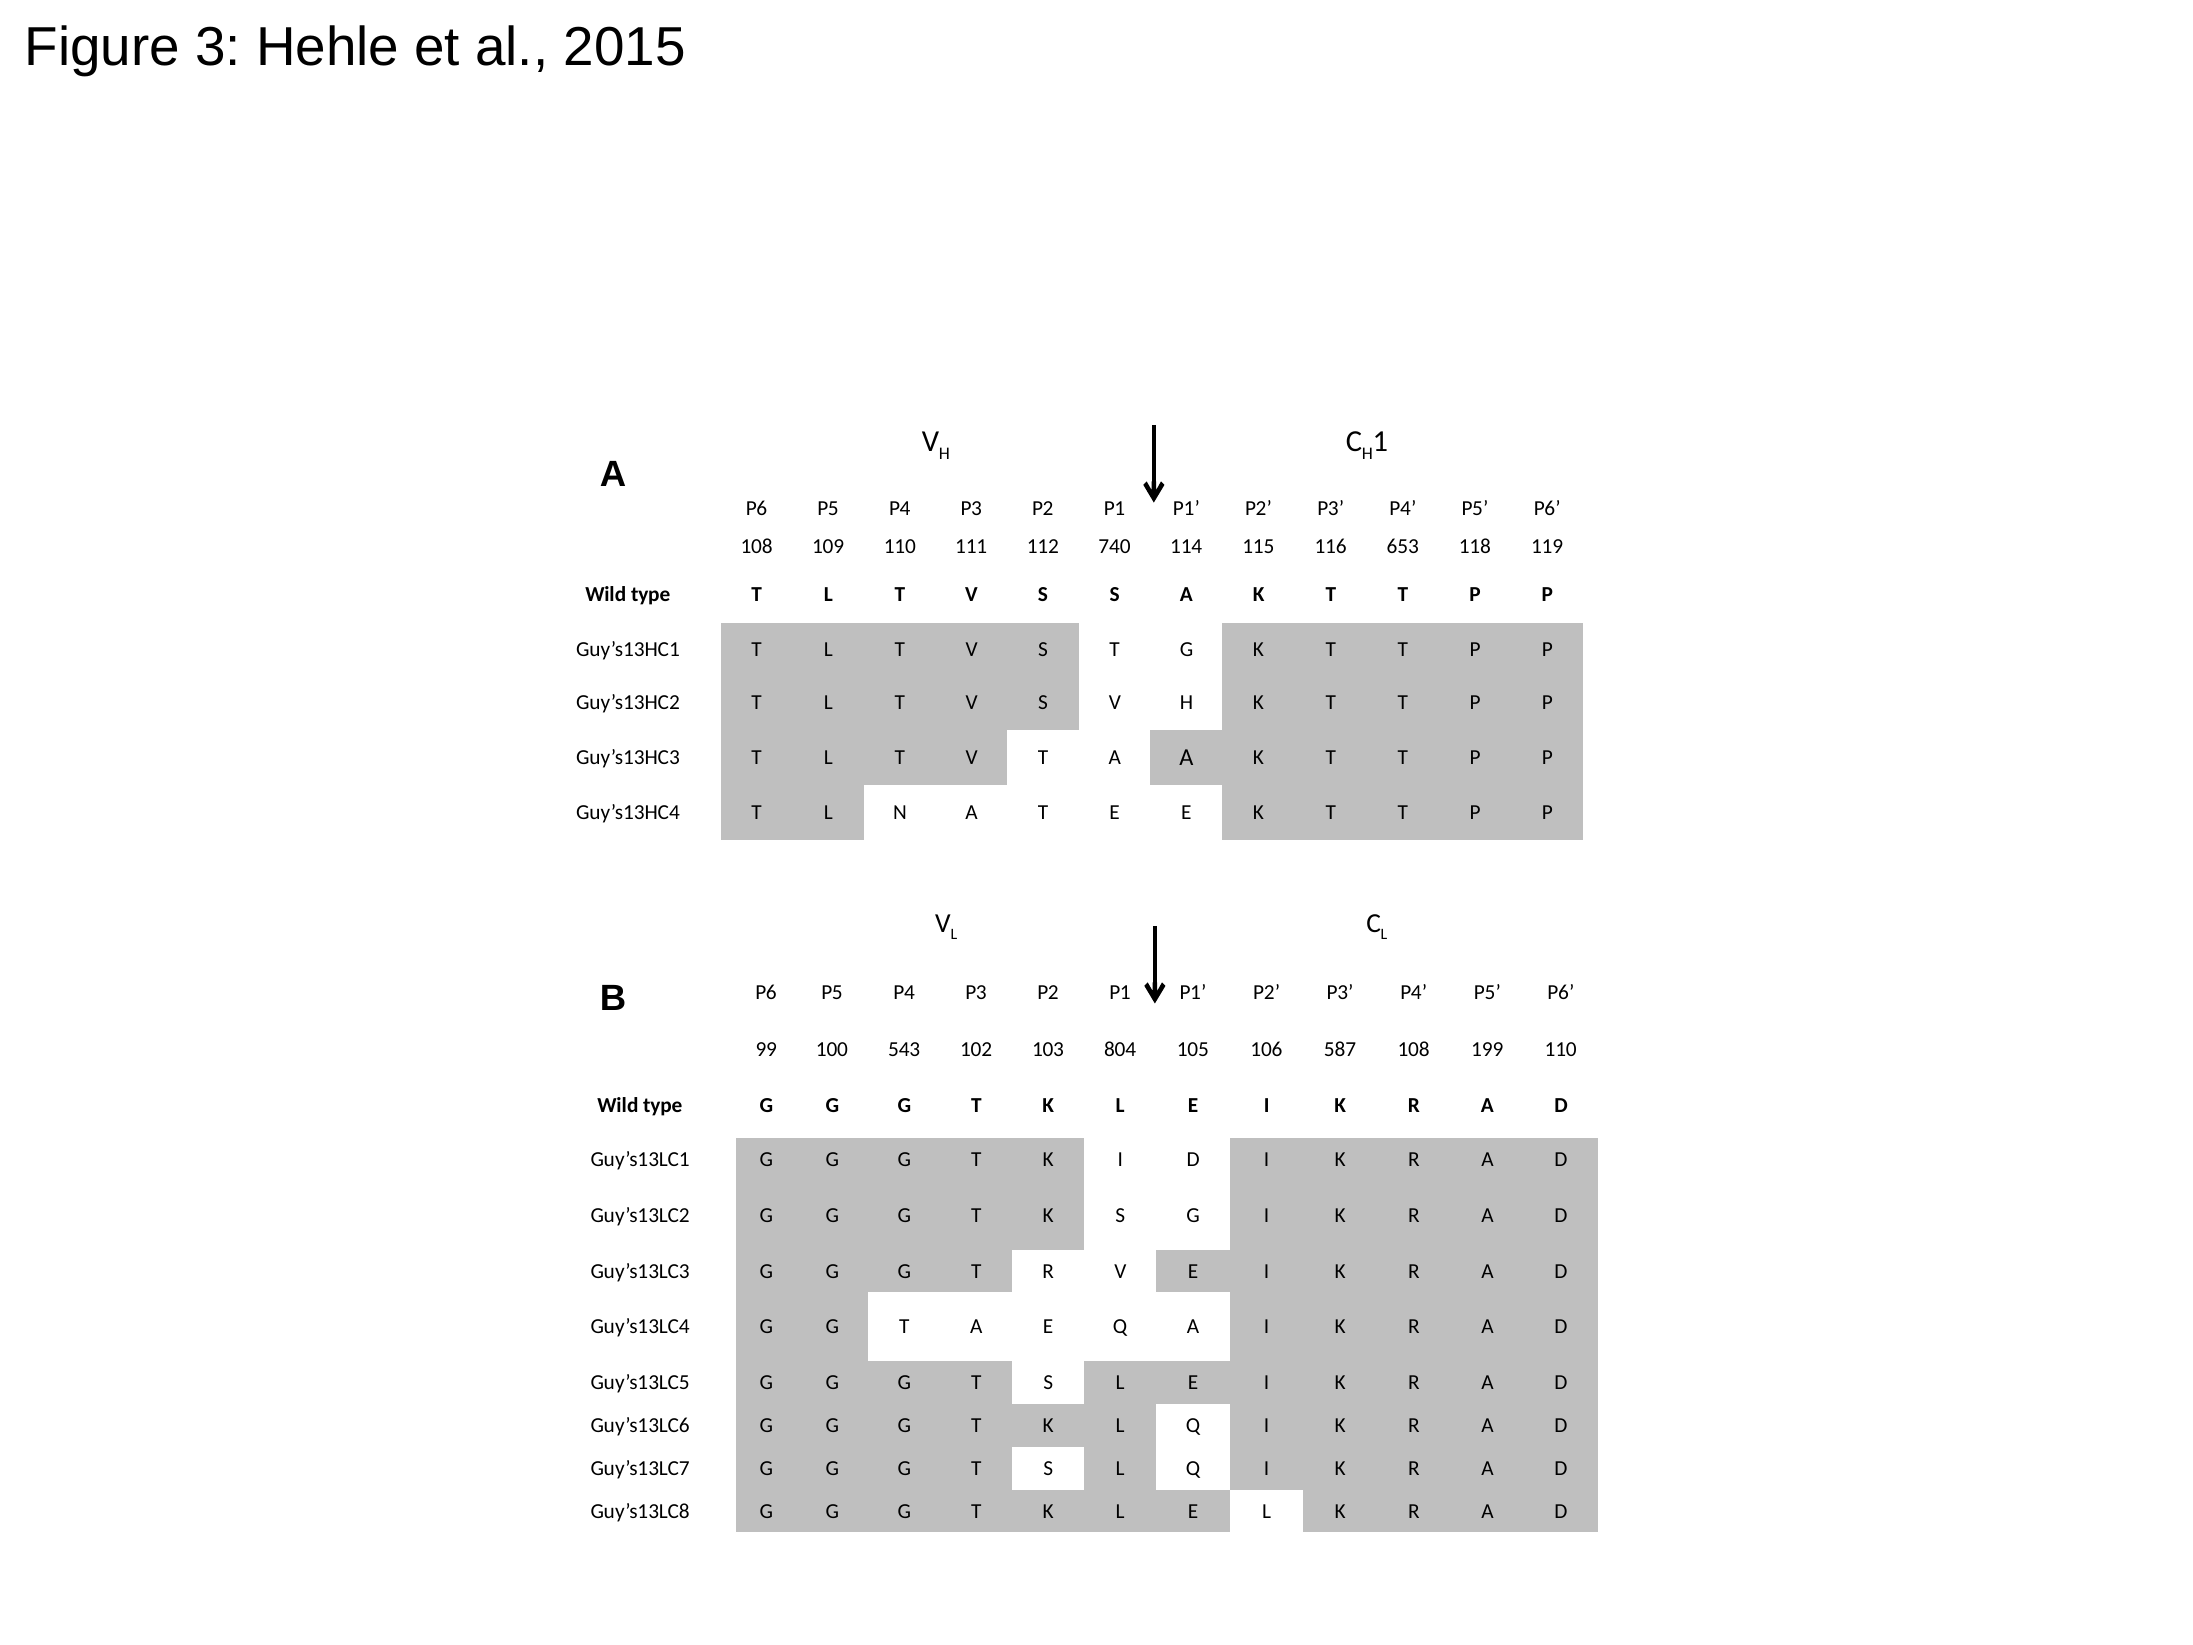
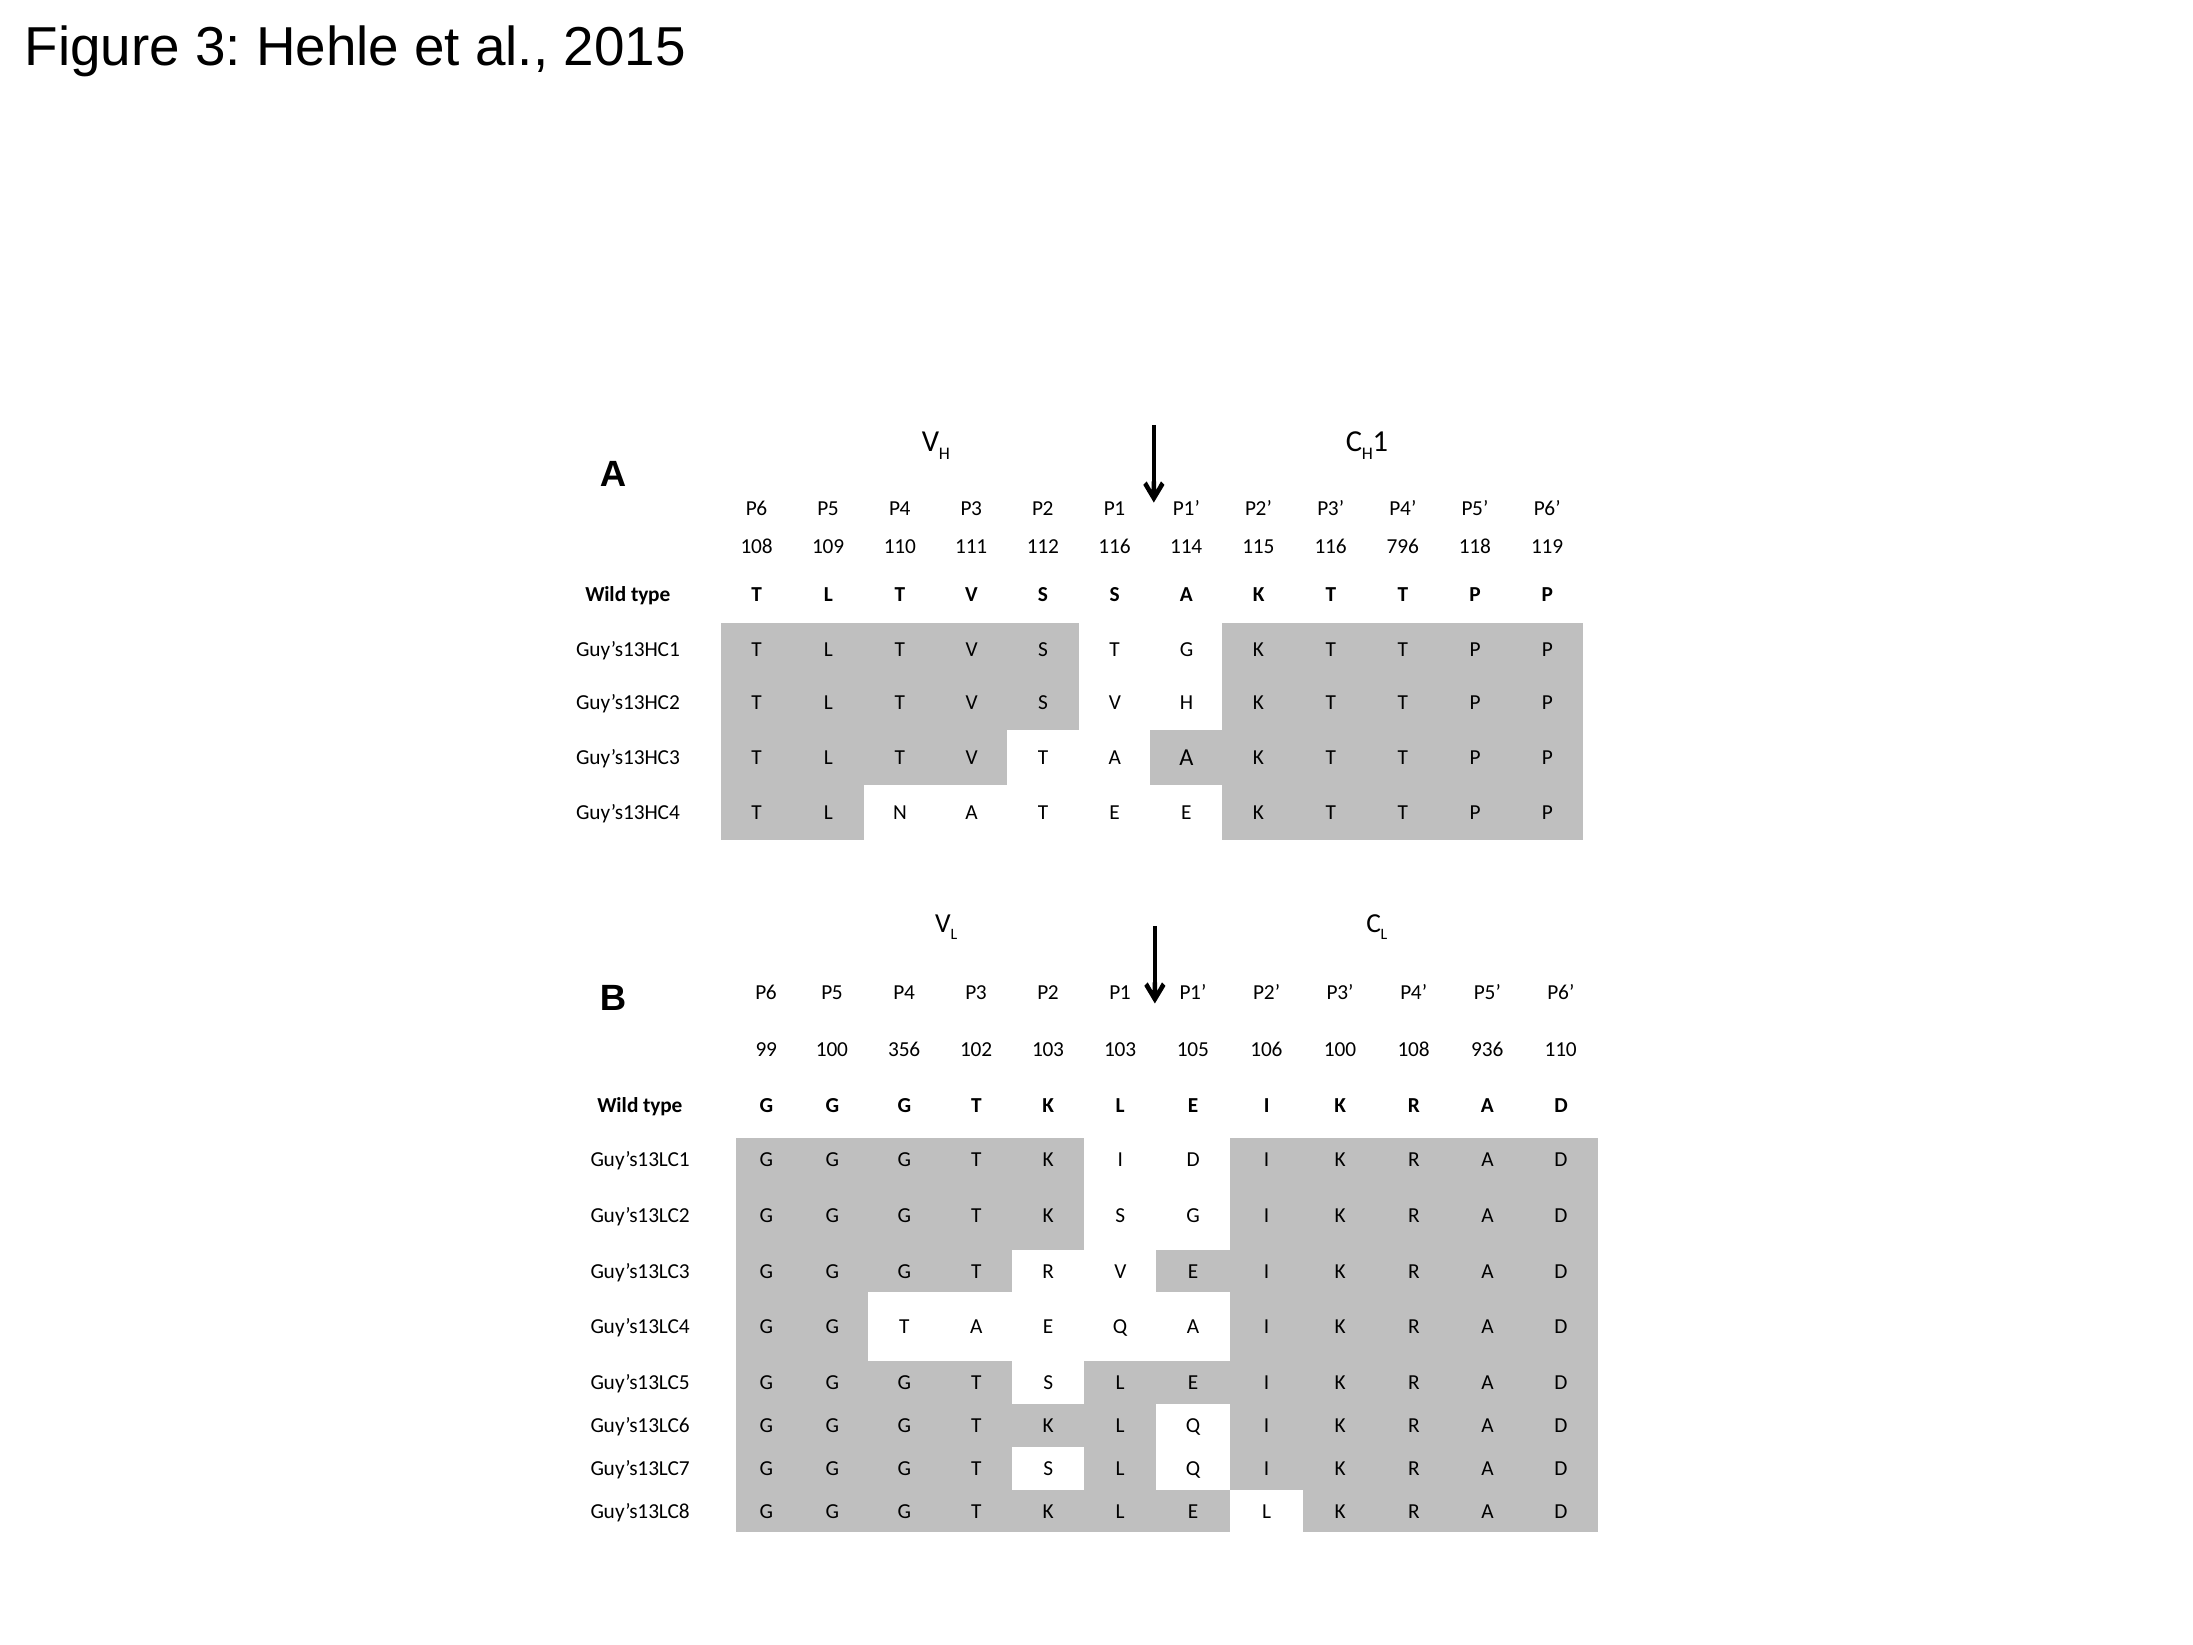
112 740: 740 -> 116
653: 653 -> 796
543: 543 -> 356
103 804: 804 -> 103
106 587: 587 -> 100
199: 199 -> 936
